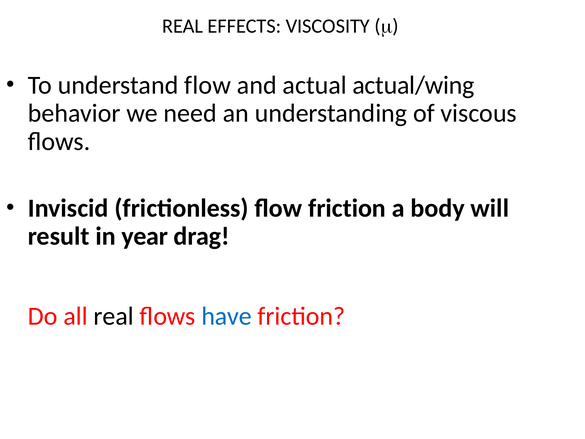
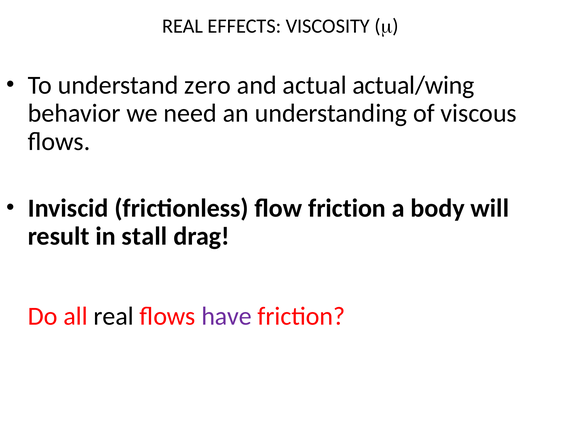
understand flow: flow -> zero
year: year -> stall
have colour: blue -> purple
